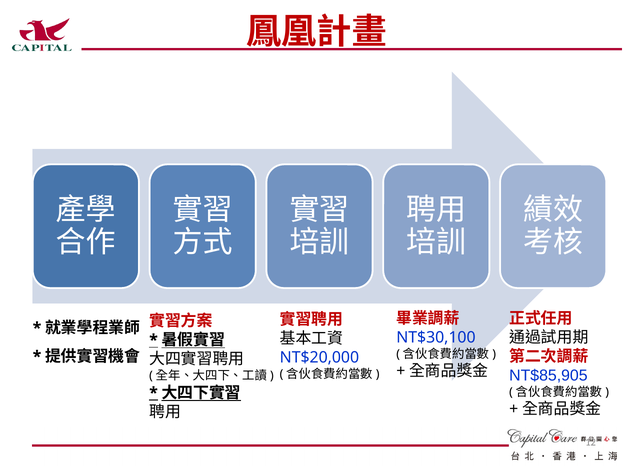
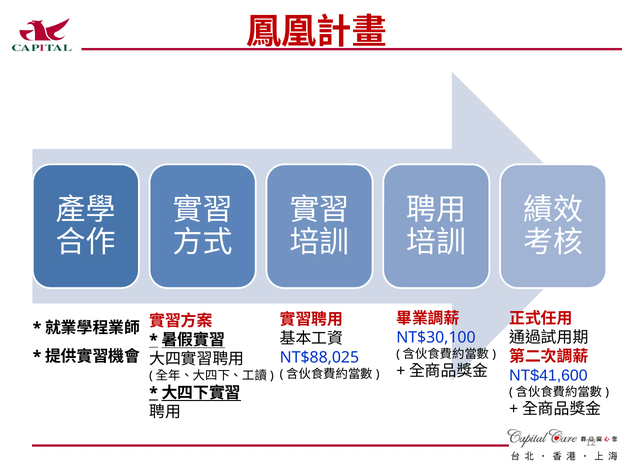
NT$20,000: NT$20,000 -> NT$88,025
NT$85,905: NT$85,905 -> NT$41,600
